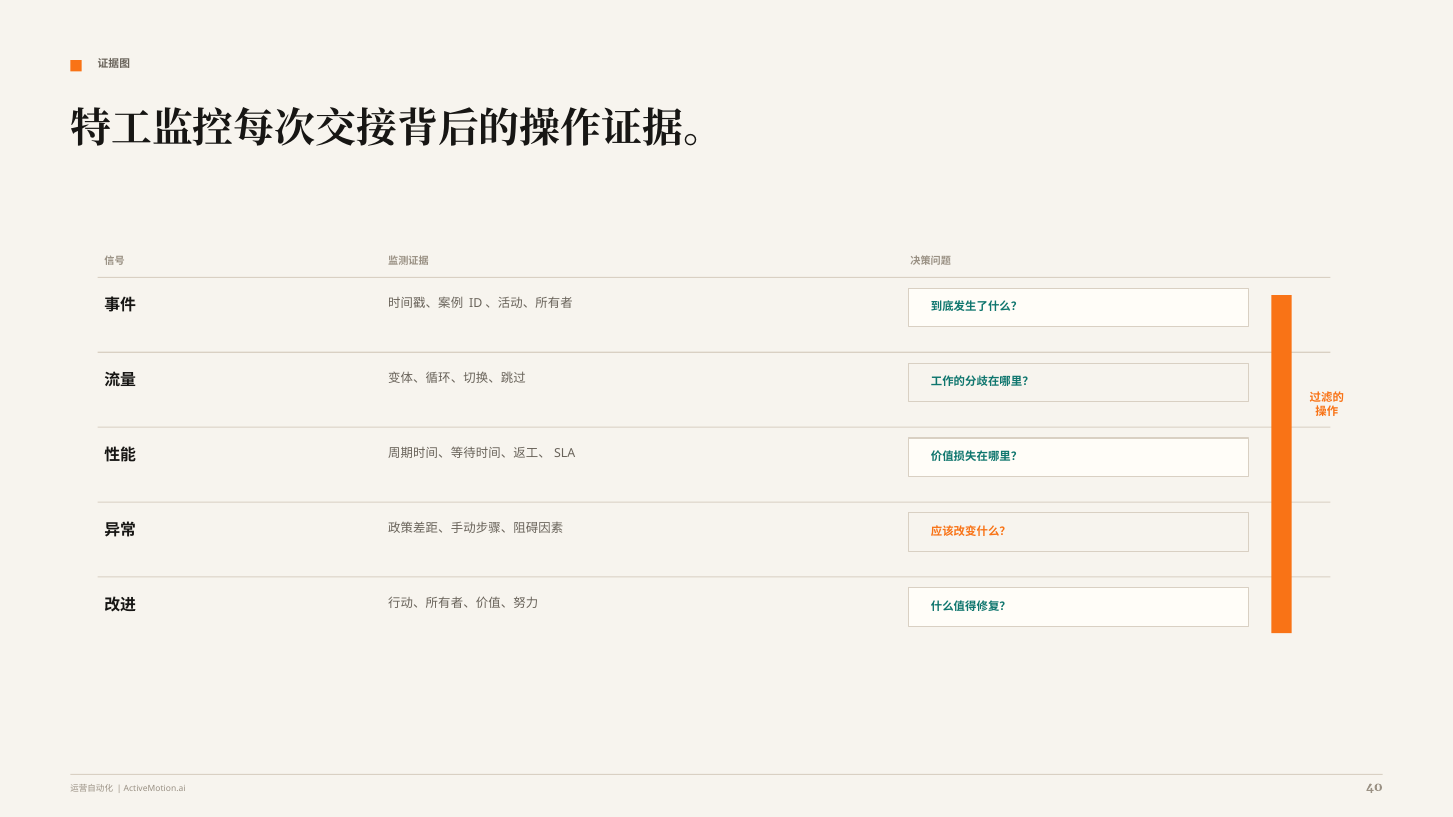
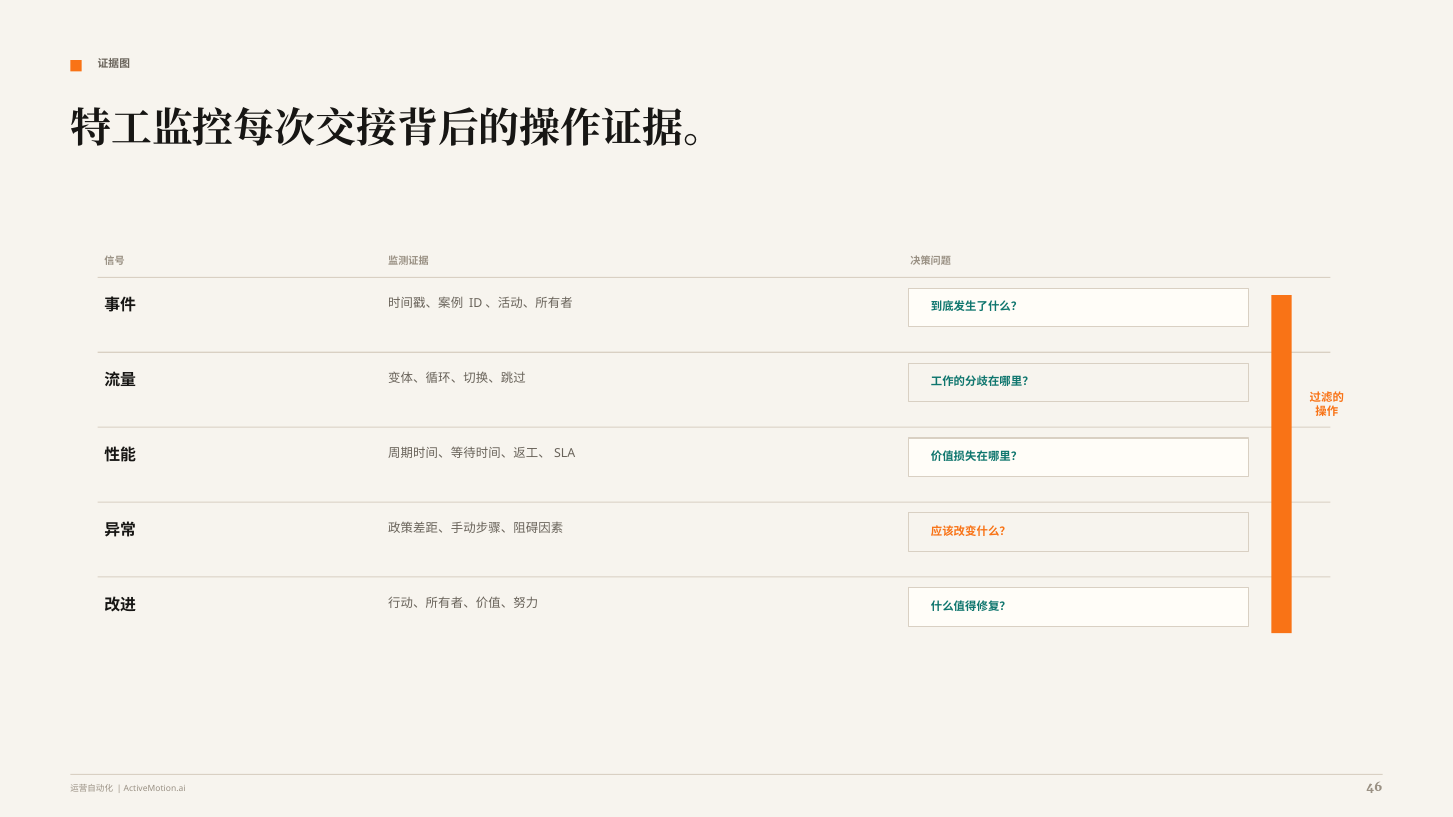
40: 40 -> 46
